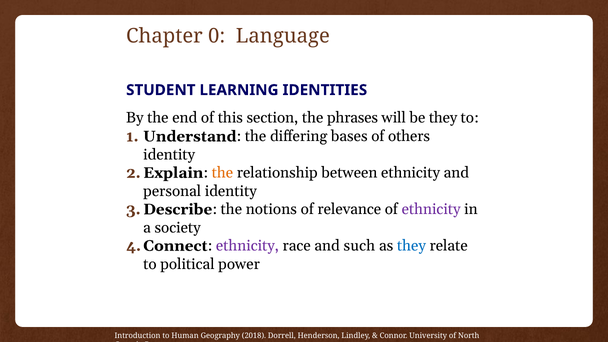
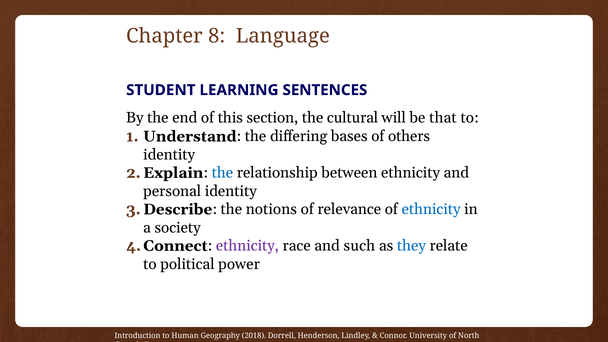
0: 0 -> 8
IDENTITIES: IDENTITIES -> SENTENCES
phrases: phrases -> cultural
be they: they -> that
the at (222, 173) colour: orange -> blue
ethnicity at (431, 209) colour: purple -> blue
